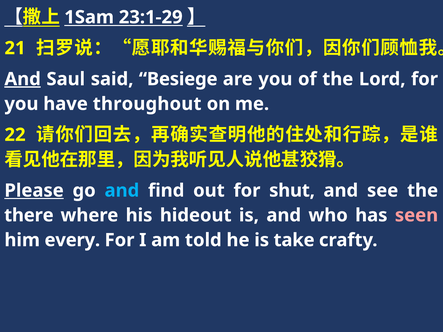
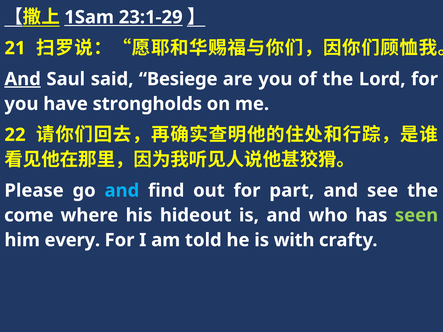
throughout: throughout -> strongholds
Please underline: present -> none
shut: shut -> part
there: there -> come
seen colour: pink -> light green
take: take -> with
